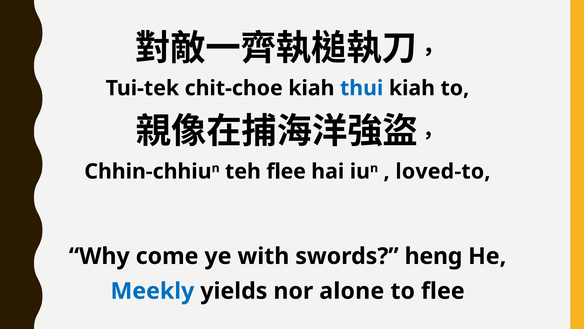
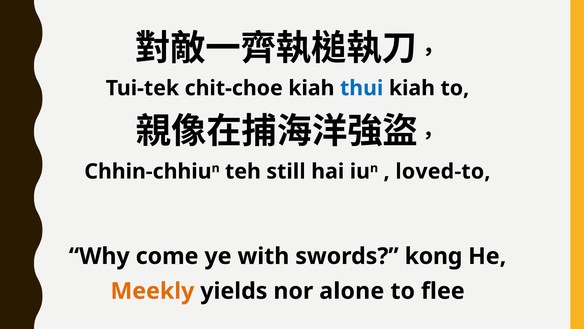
teh flee: flee -> still
heng: heng -> kong
Meekly colour: blue -> orange
